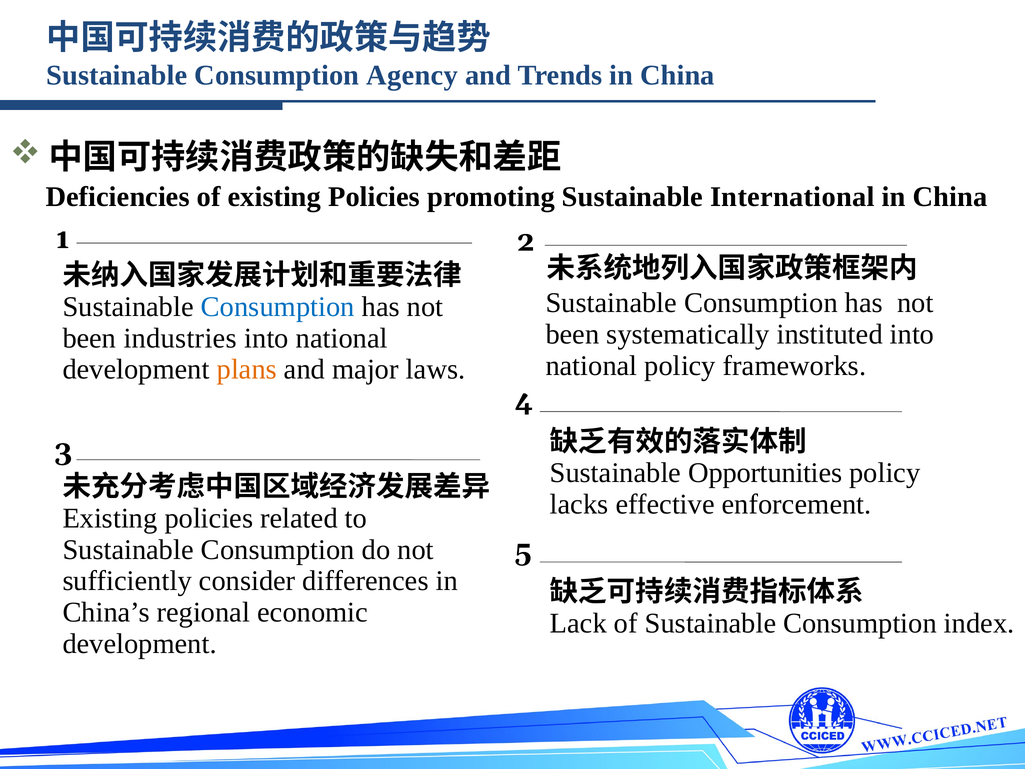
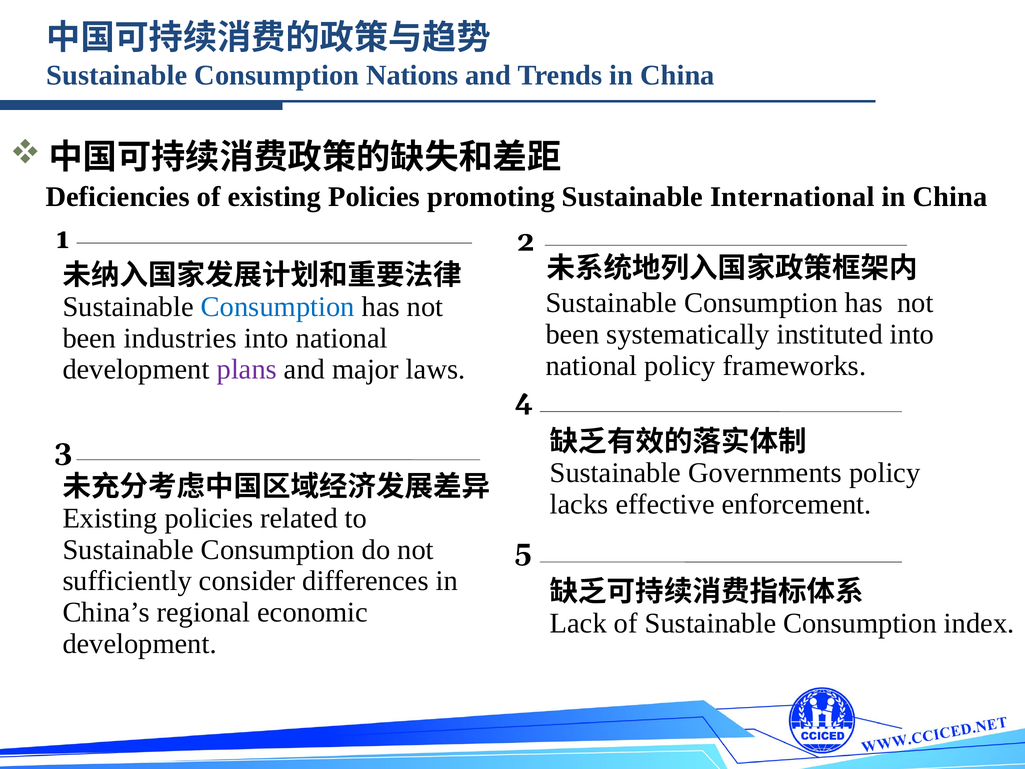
Agency: Agency -> Nations
plans colour: orange -> purple
Opportunities: Opportunities -> Governments
